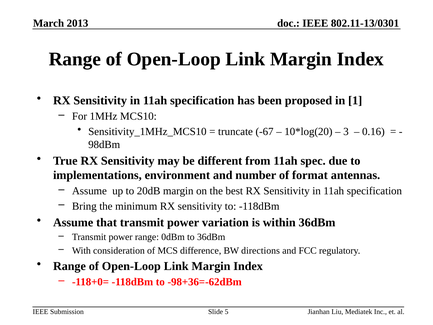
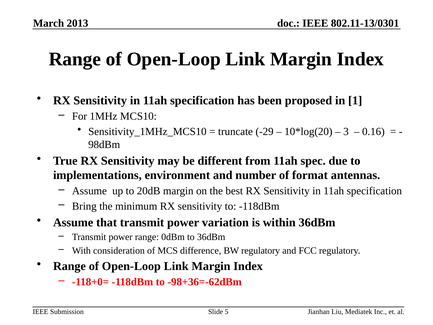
-67: -67 -> -29
BW directions: directions -> regulatory
